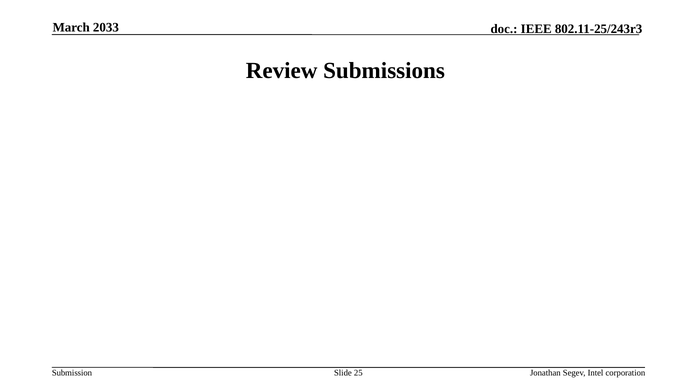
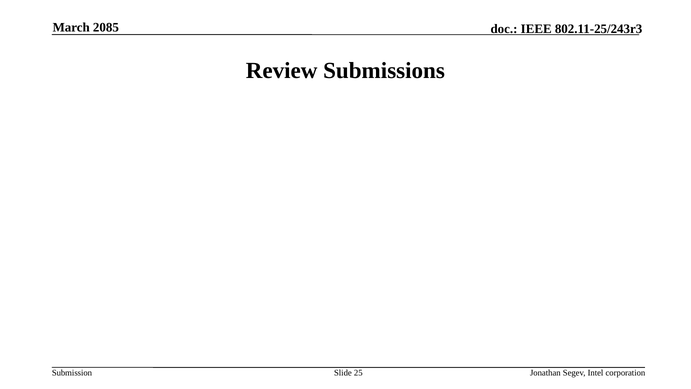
2033: 2033 -> 2085
